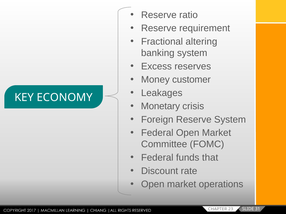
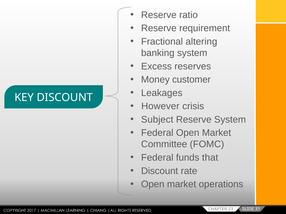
KEY ECONOMY: ECONOMY -> DISCOUNT
Monetary: Monetary -> However
Foreign: Foreign -> Subject
